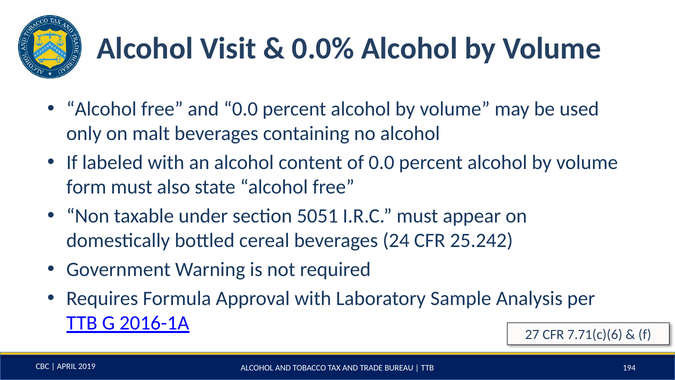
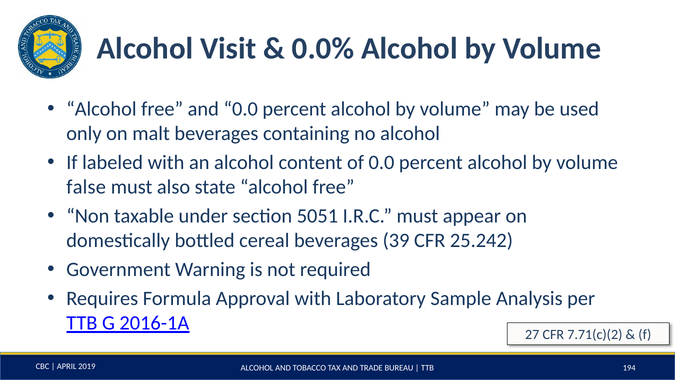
form: form -> false
24: 24 -> 39
7.71(c)(6: 7.71(c)(6 -> 7.71(c)(2
